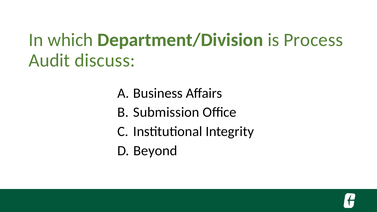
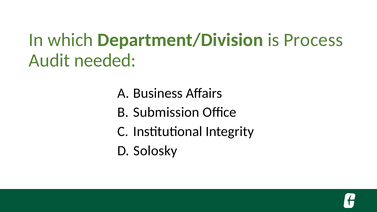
discuss: discuss -> needed
Beyond: Beyond -> Solosky
